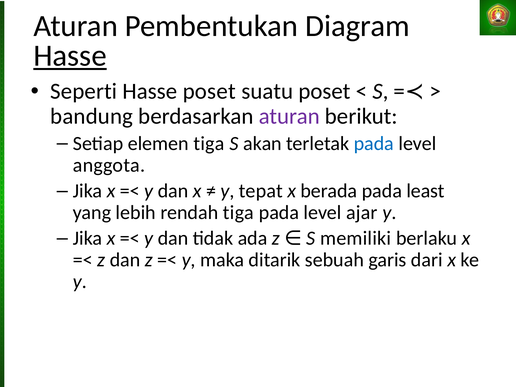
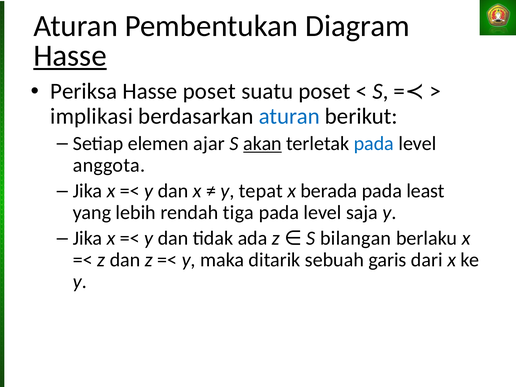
Seperti: Seperti -> Periksa
bandung: bandung -> implikasi
aturan at (289, 116) colour: purple -> blue
elemen tiga: tiga -> ajar
akan underline: none -> present
ajar: ajar -> saja
memiliki: memiliki -> bilangan
